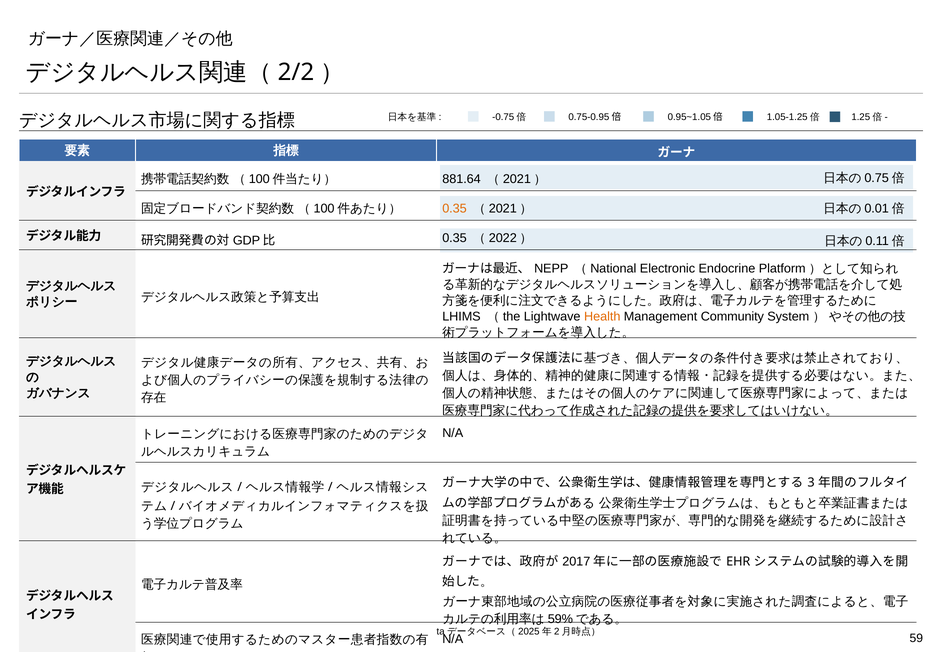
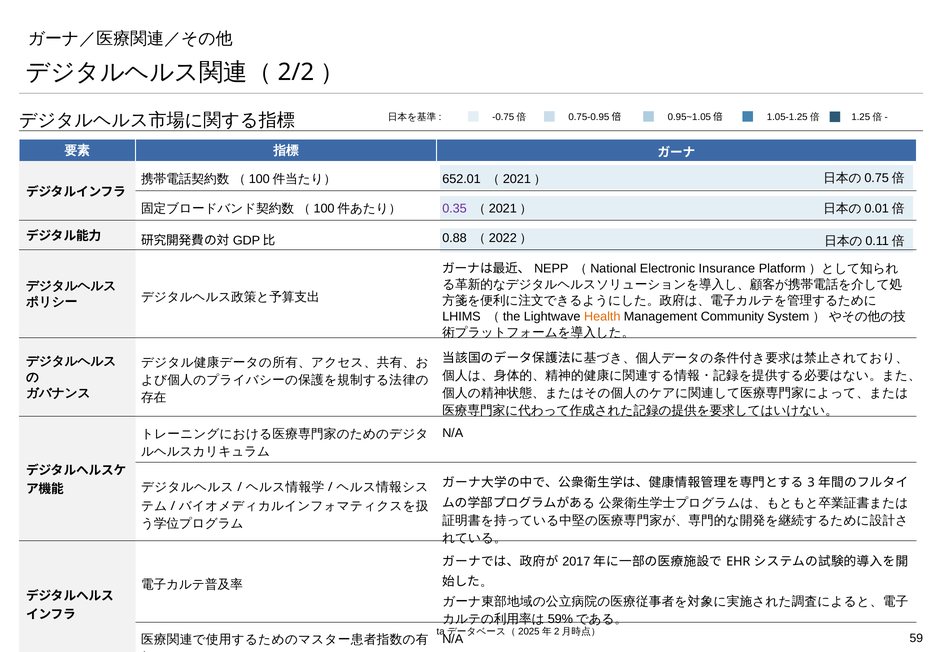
881.64: 881.64 -> 652.01
0.35 at (454, 209) colour: orange -> purple
0.35 at (454, 238): 0.35 -> 0.88
Endocrine: Endocrine -> Insurance
